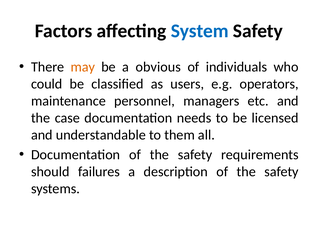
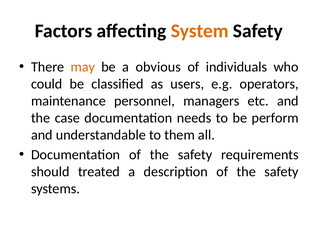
System colour: blue -> orange
licensed: licensed -> perform
failures: failures -> treated
